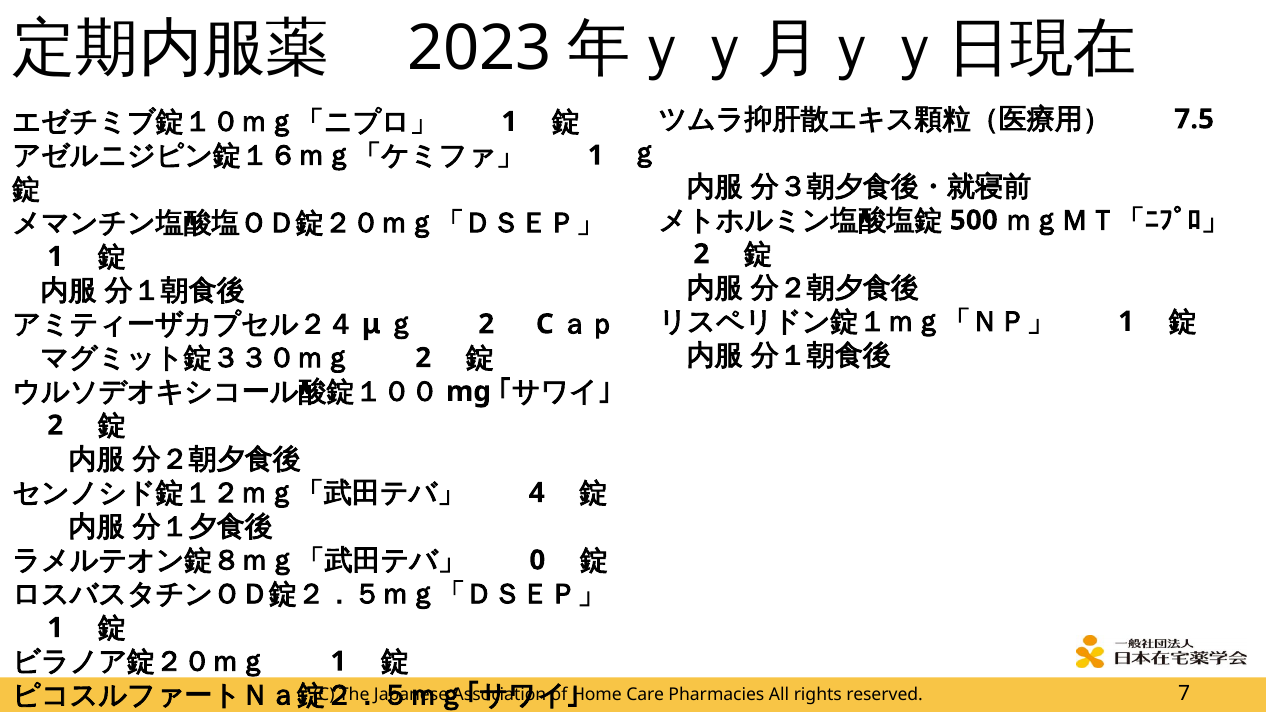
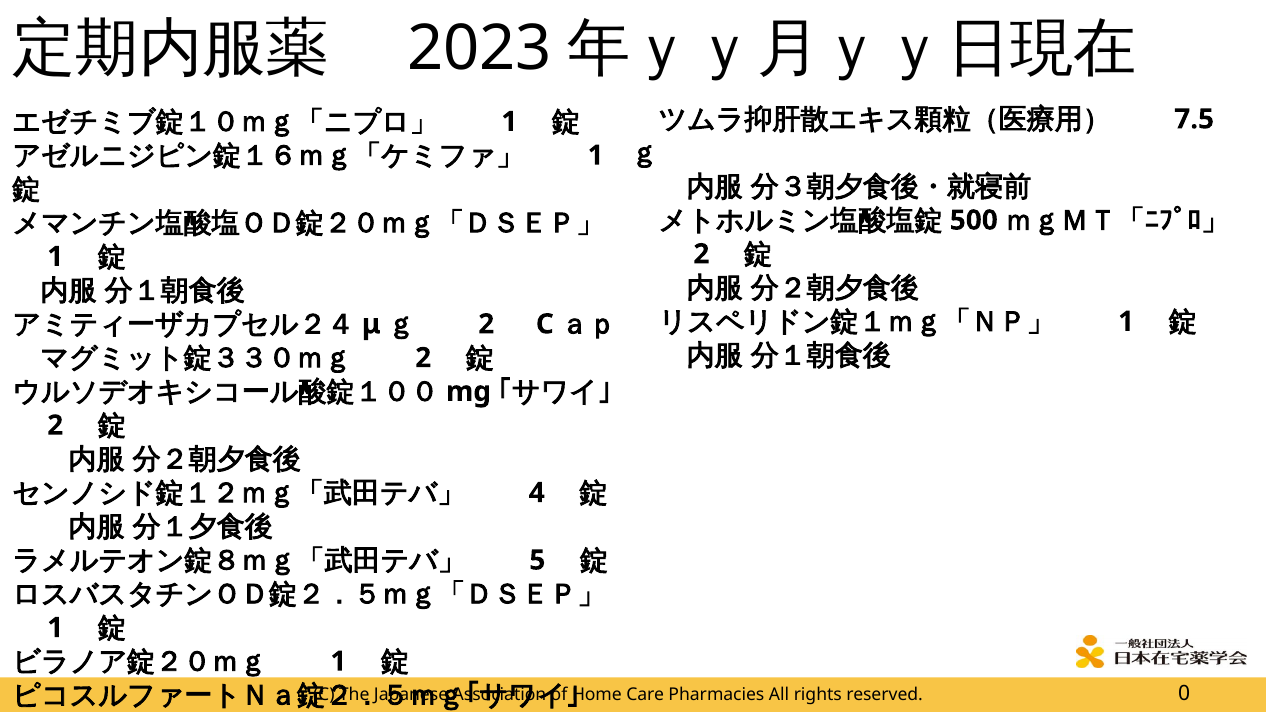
0: 0 -> 5
7: 7 -> 0
